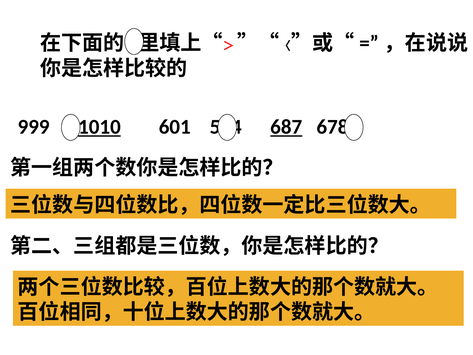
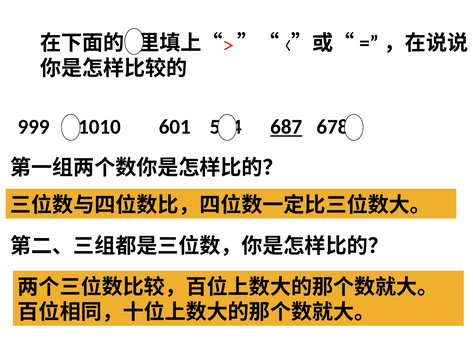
1010 underline: present -> none
